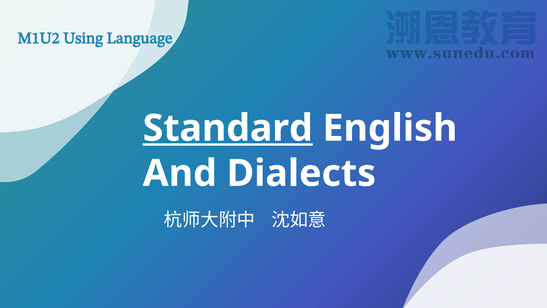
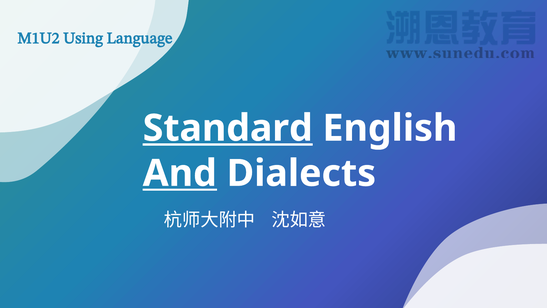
And underline: none -> present
